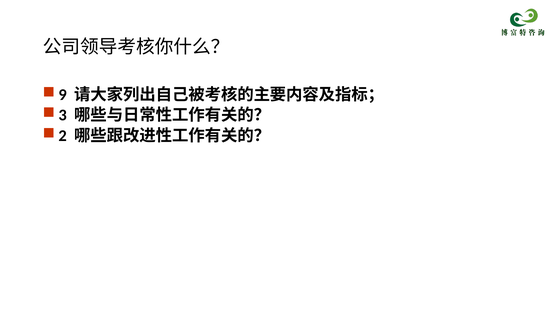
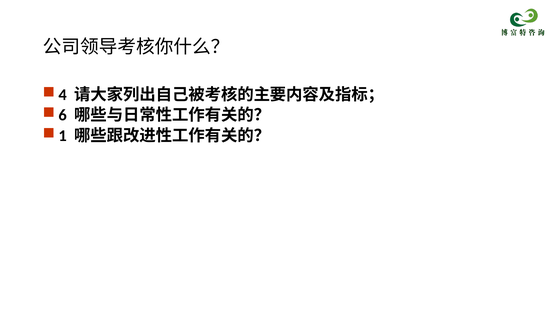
9: 9 -> 4
3: 3 -> 6
2: 2 -> 1
